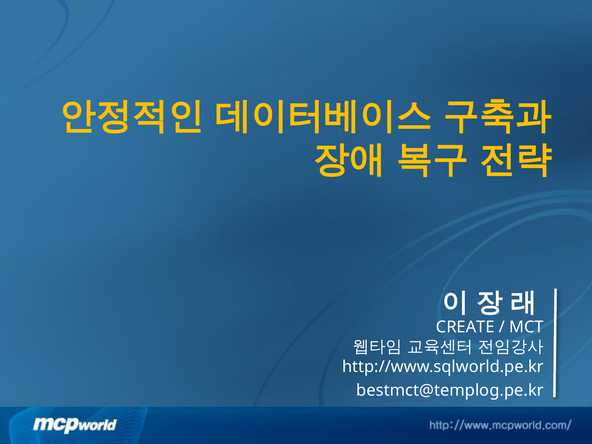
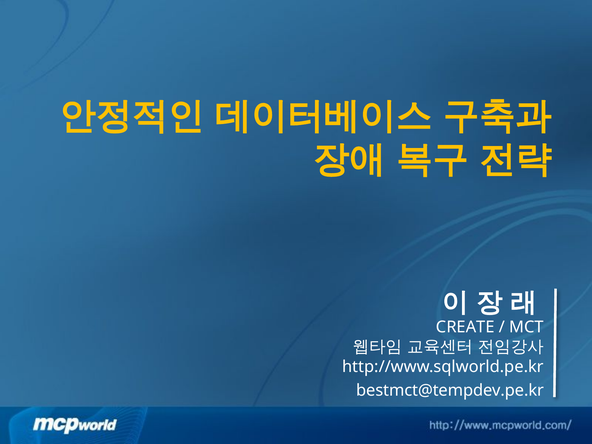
bestmct@templog.pe.kr: bestmct@templog.pe.kr -> bestmct@tempdev.pe.kr
